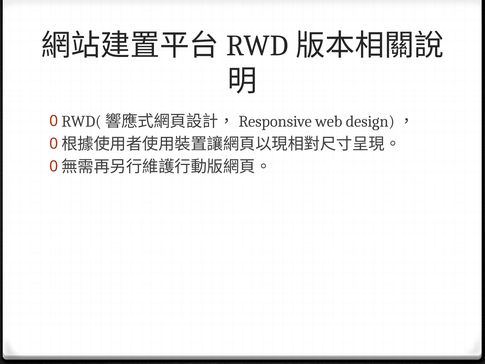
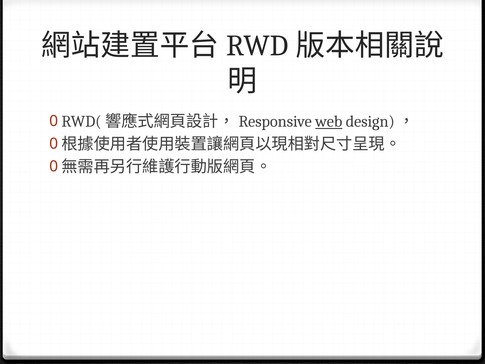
web underline: none -> present
